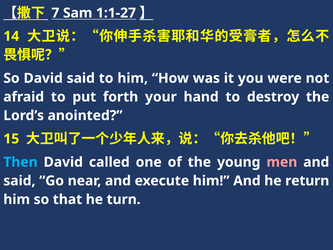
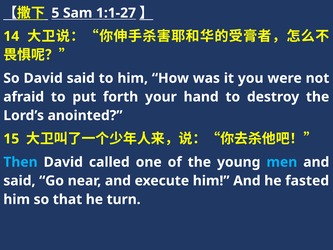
7: 7 -> 5
men colour: pink -> light blue
return: return -> fasted
